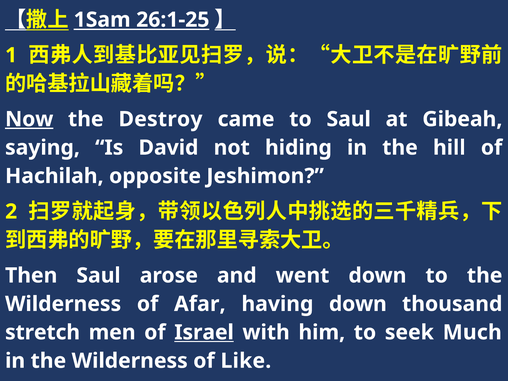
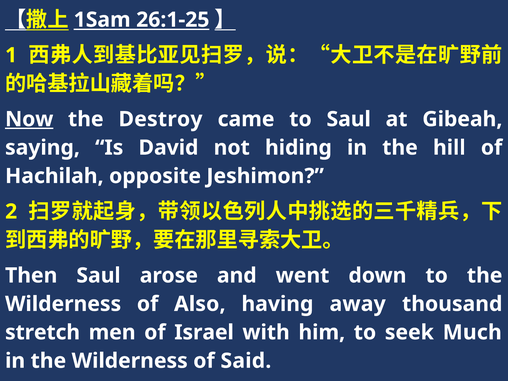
Afar: Afar -> Also
having down: down -> away
Israel underline: present -> none
Like: Like -> Said
